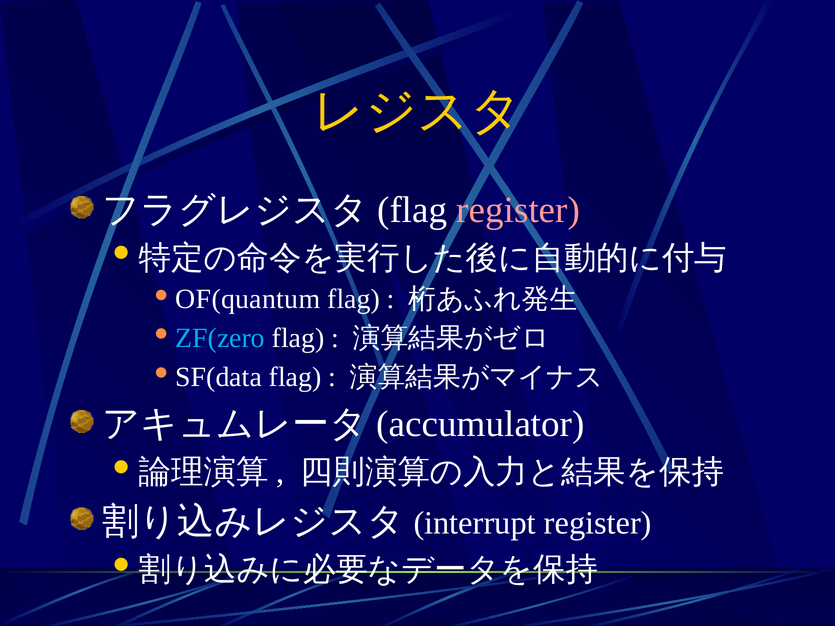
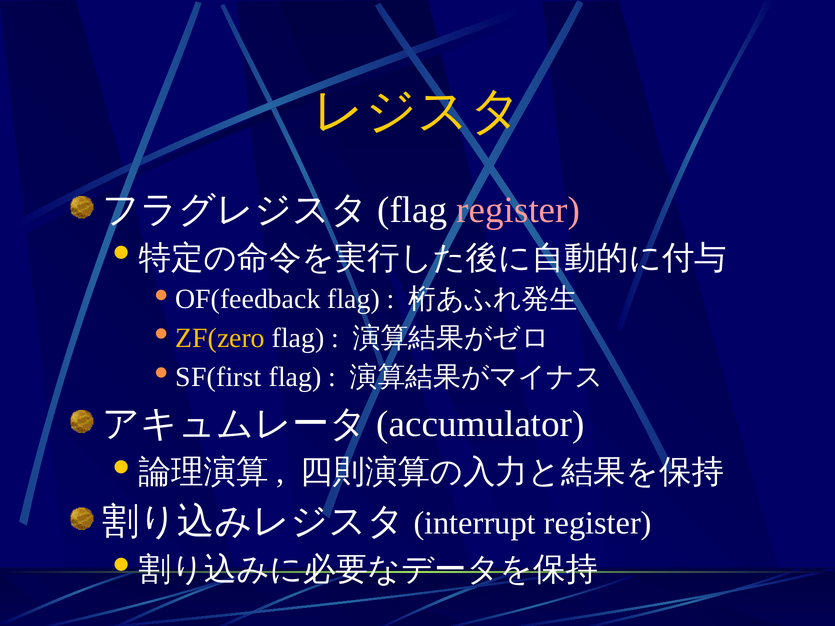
OF(quantum: OF(quantum -> OF(feedback
ZF(zero colour: light blue -> yellow
SF(data: SF(data -> SF(first
